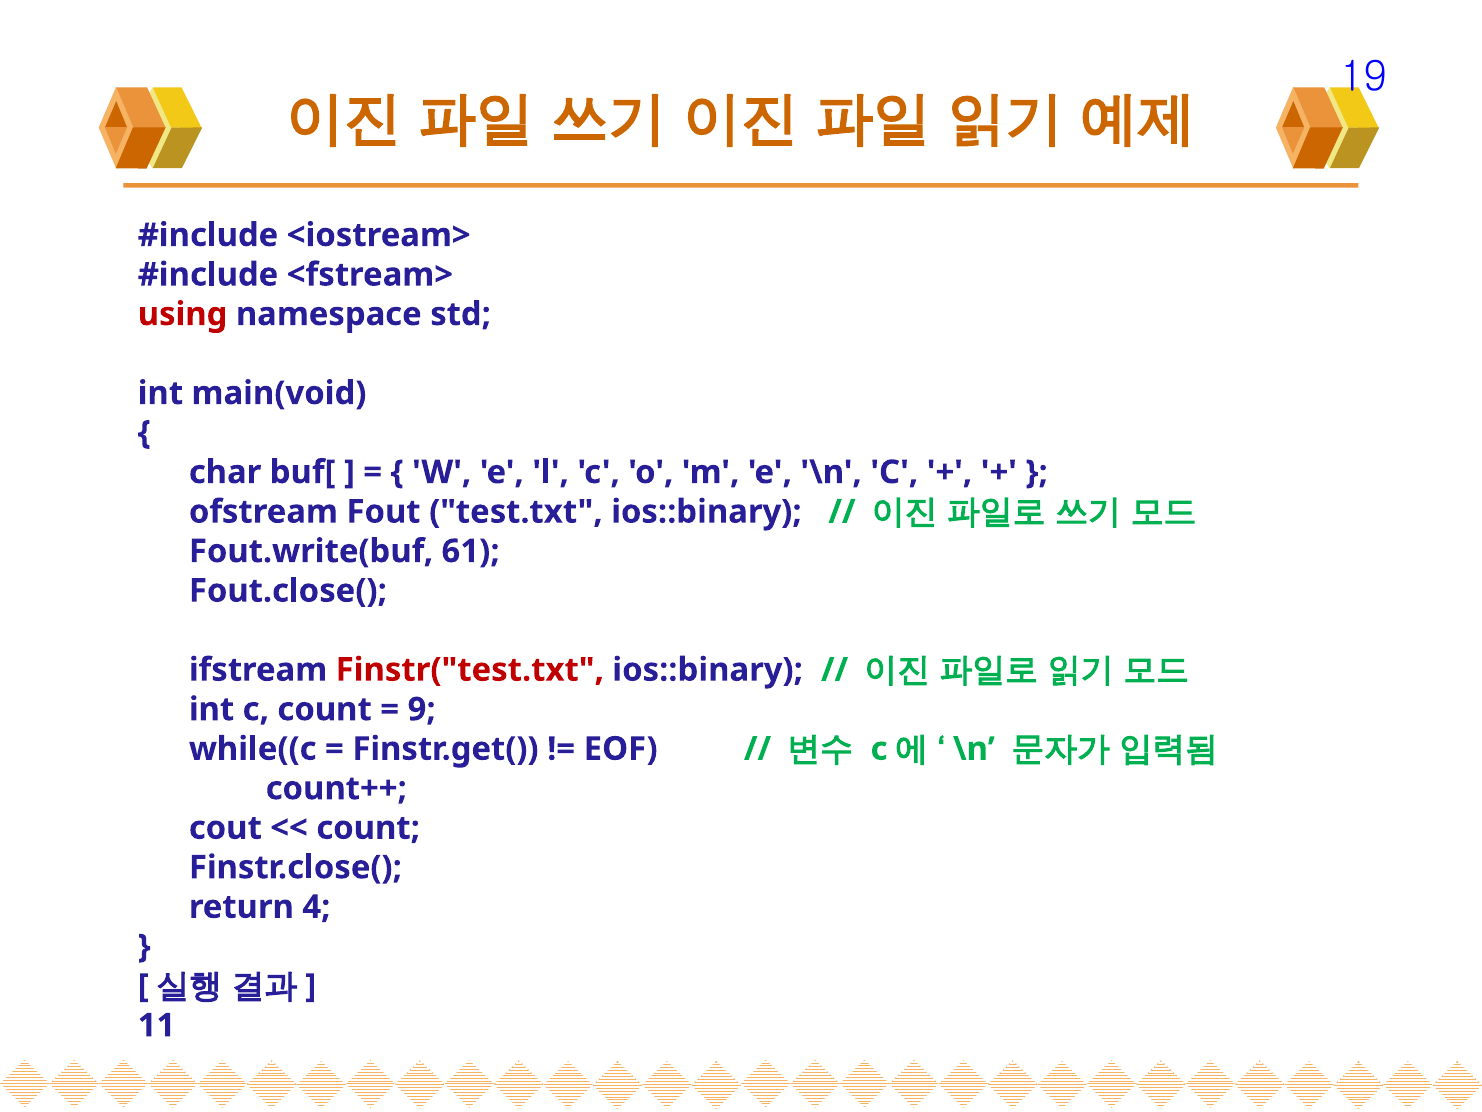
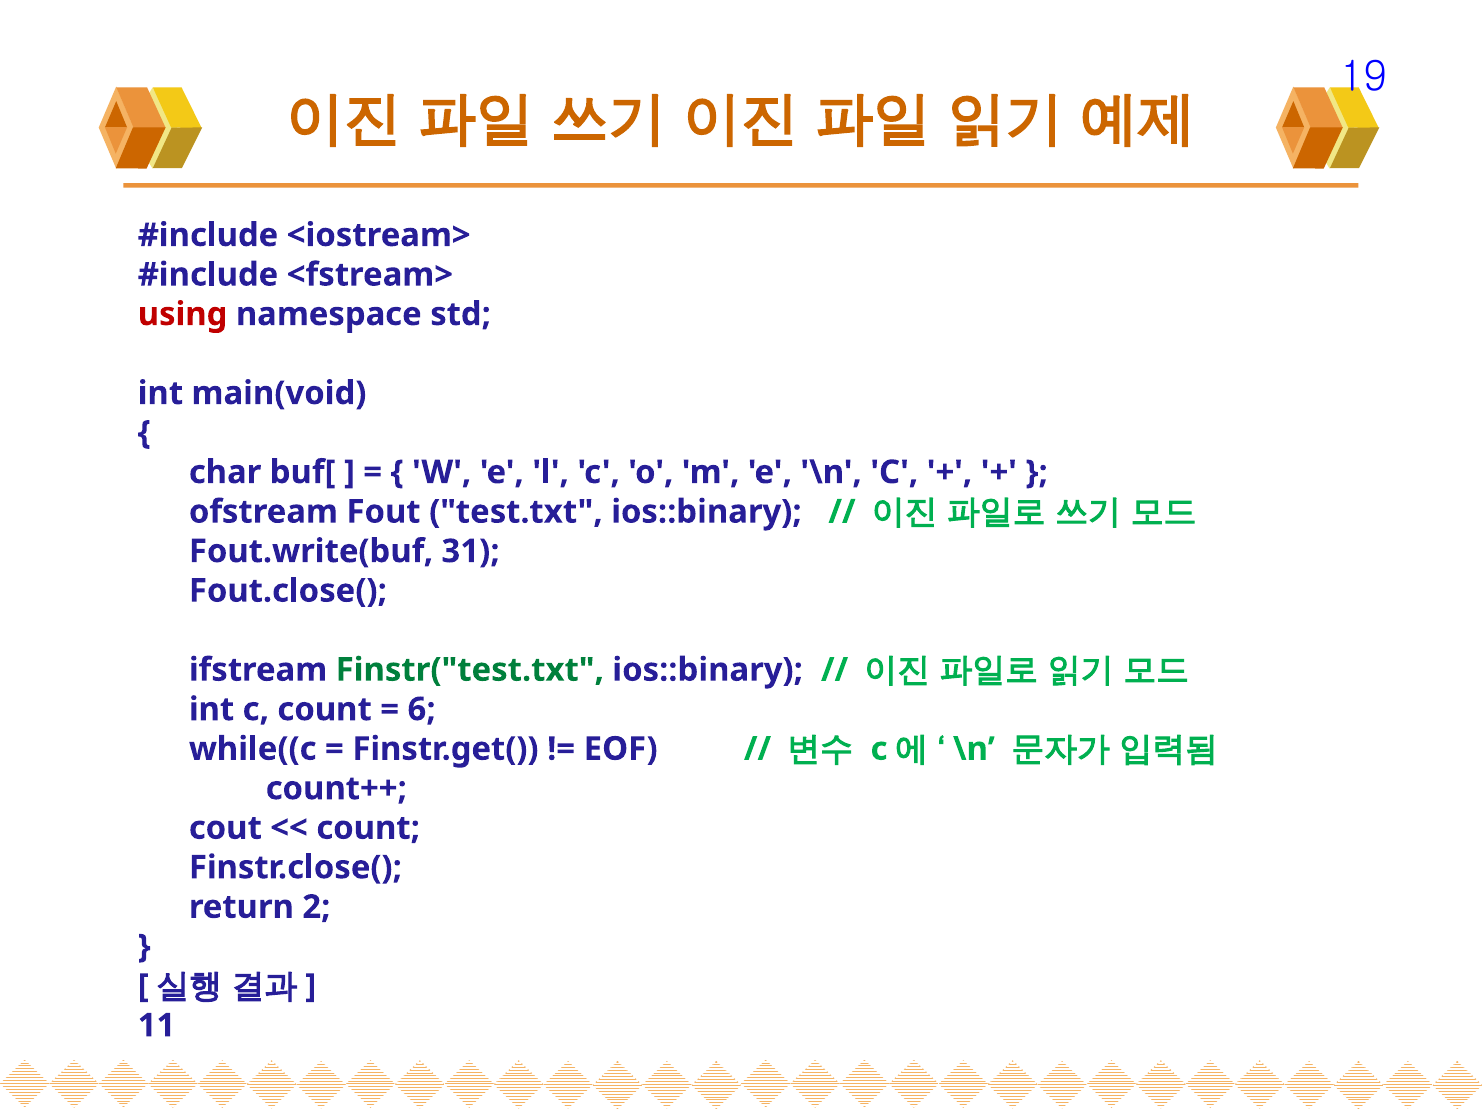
61: 61 -> 31
Finstr("test.txt colour: red -> green
9: 9 -> 6
4: 4 -> 2
